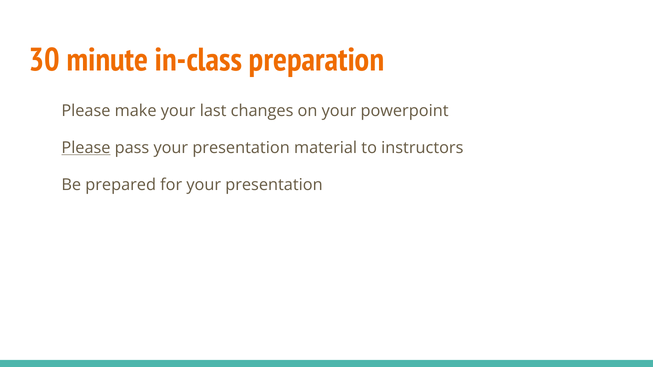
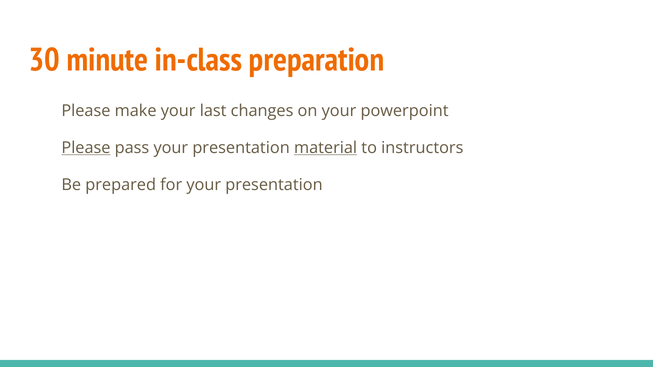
material underline: none -> present
